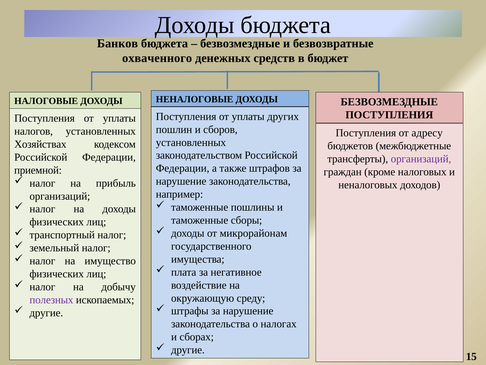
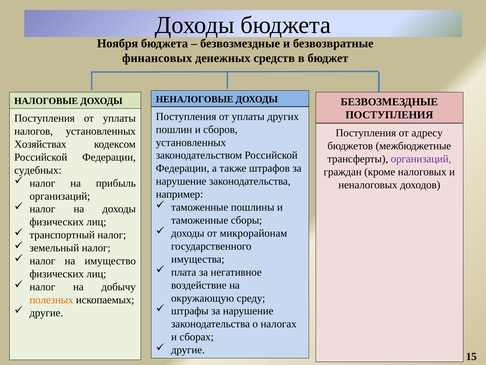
Банков: Банков -> Ноября
охваченного: охваченного -> финансовых
приемной: приемной -> судебных
полезных colour: purple -> orange
